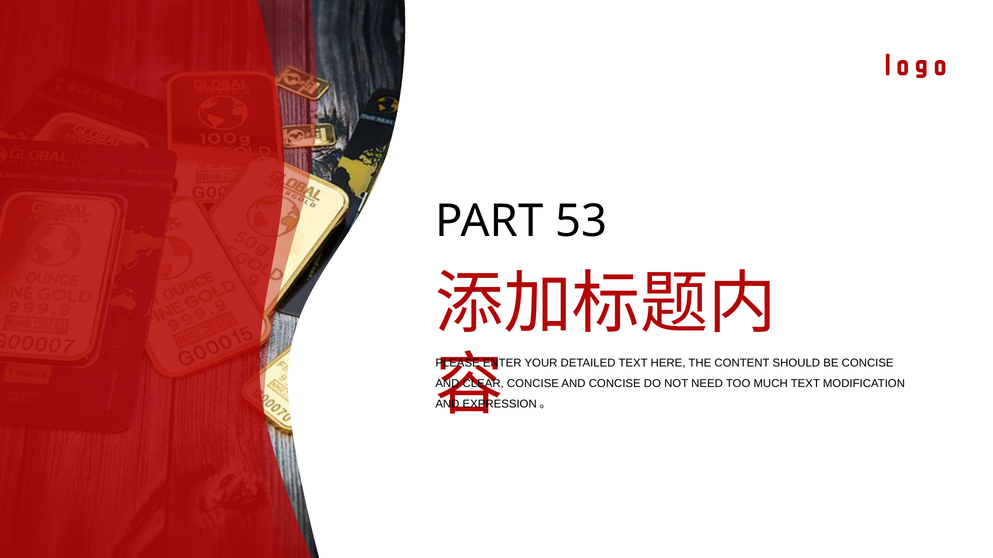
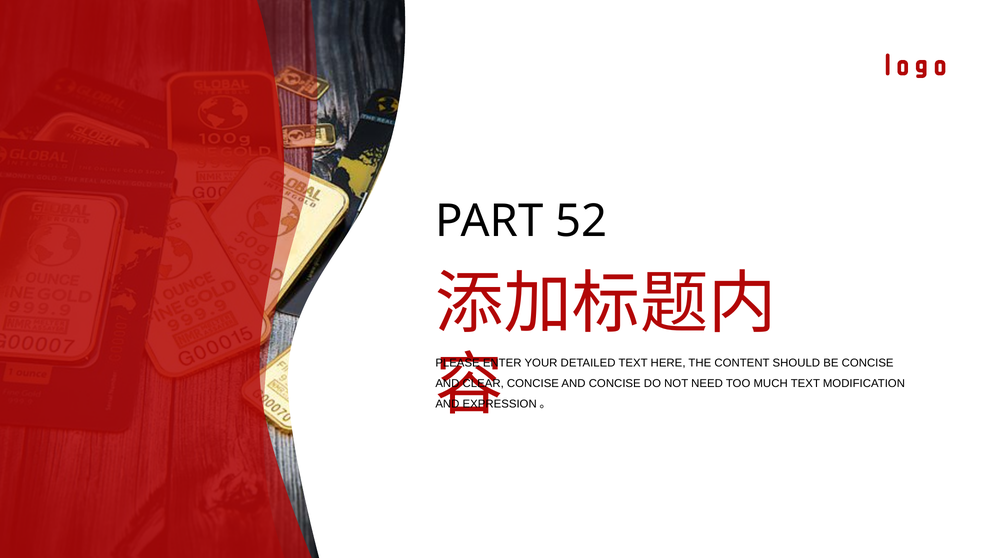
53: 53 -> 52
